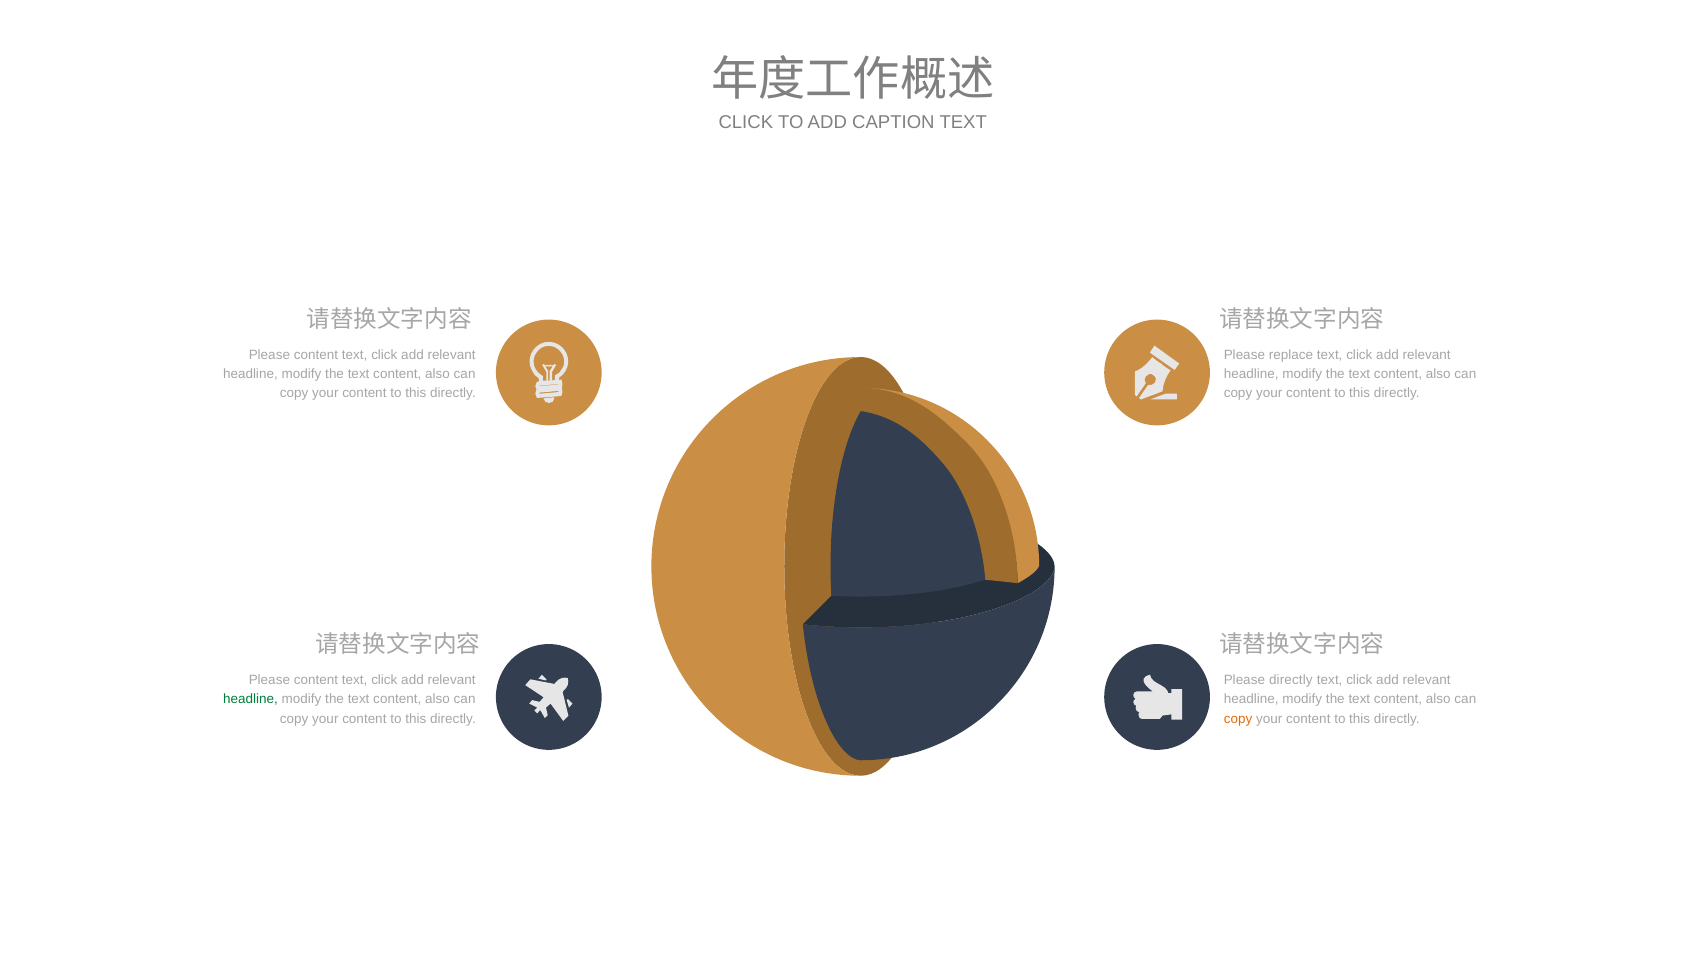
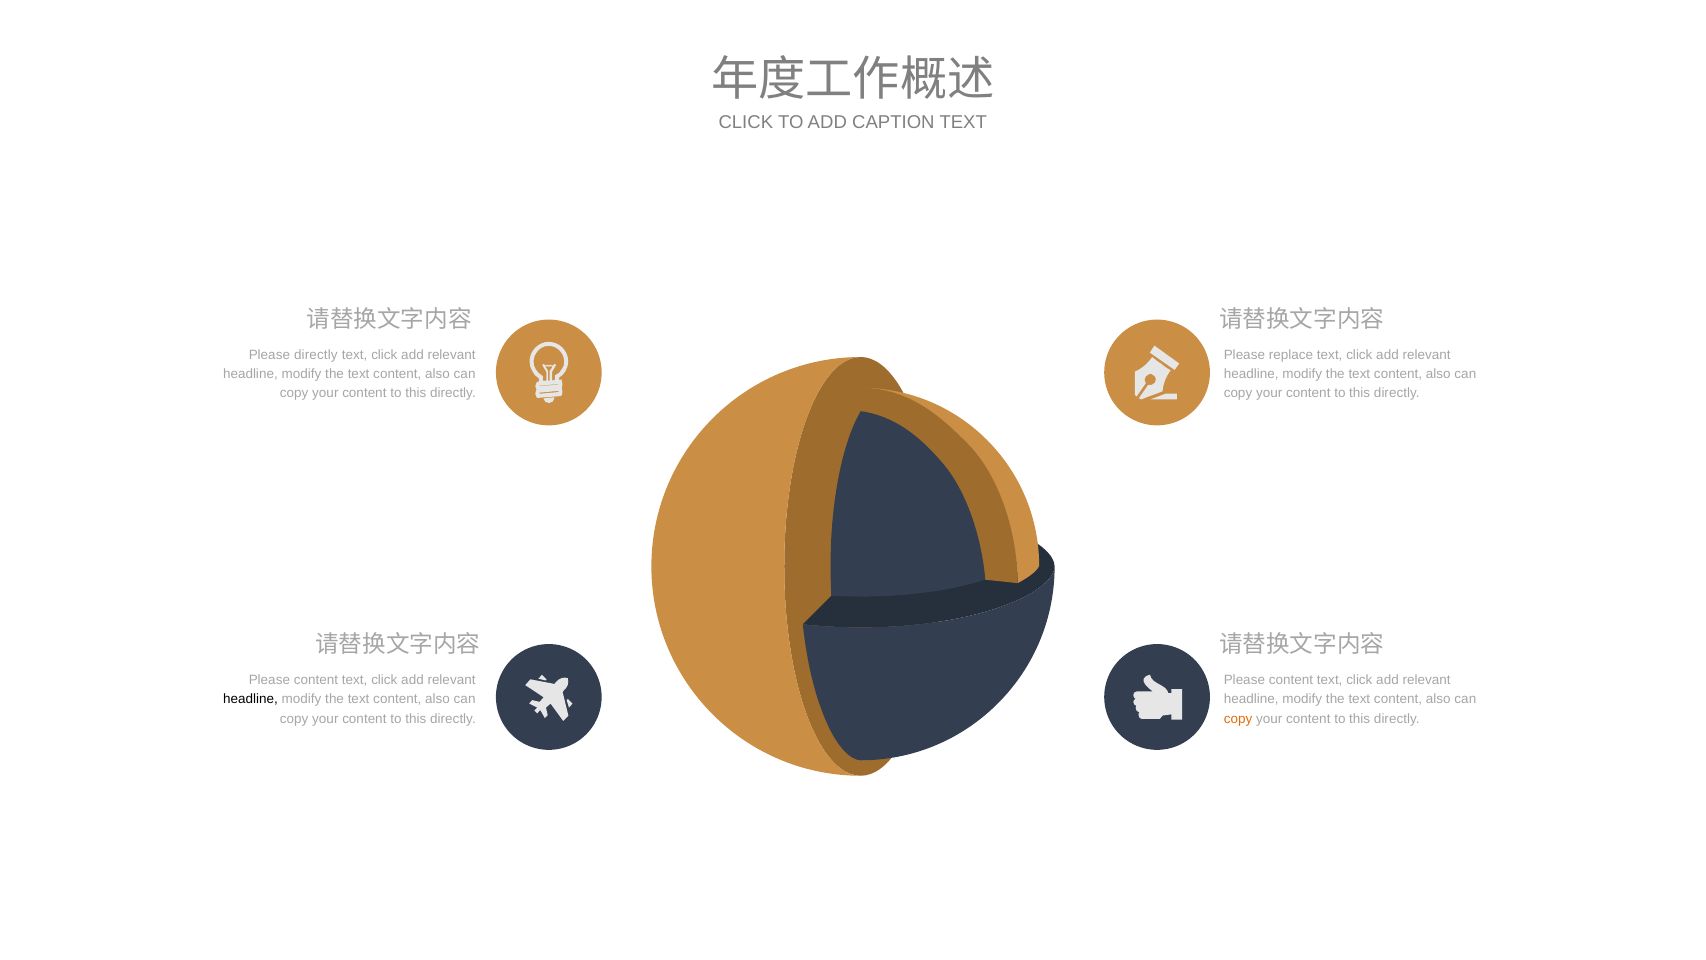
content at (316, 355): content -> directly
directly at (1291, 680): directly -> content
headline at (250, 699) colour: green -> black
